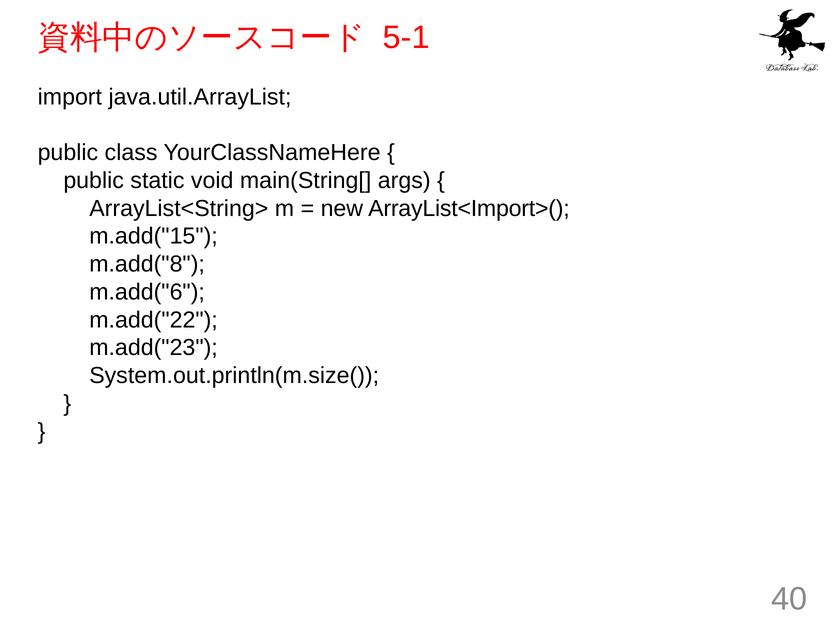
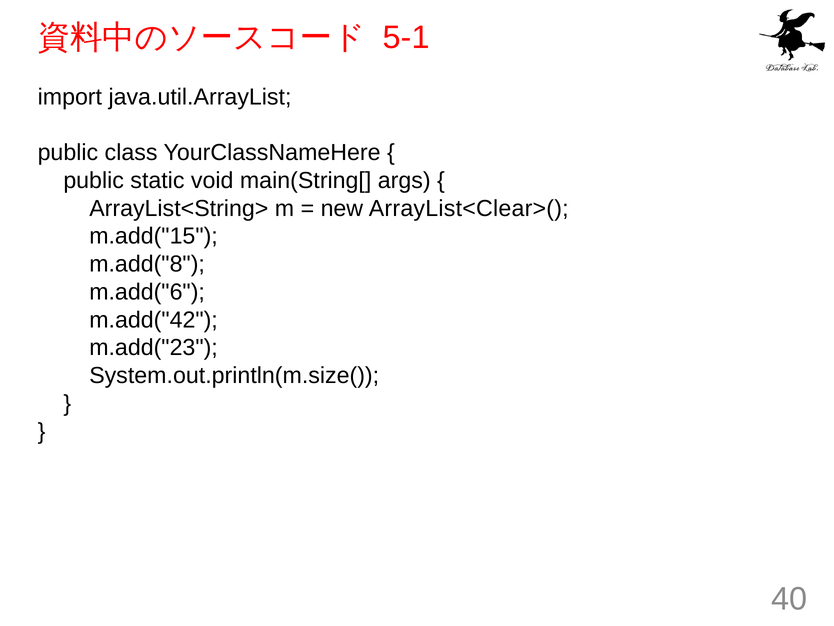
ArrayList<Import>(: ArrayList<Import>( -> ArrayList<Clear>(
m.add("22: m.add("22 -> m.add("42
